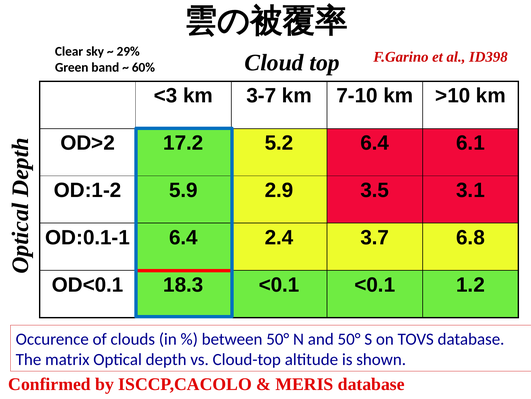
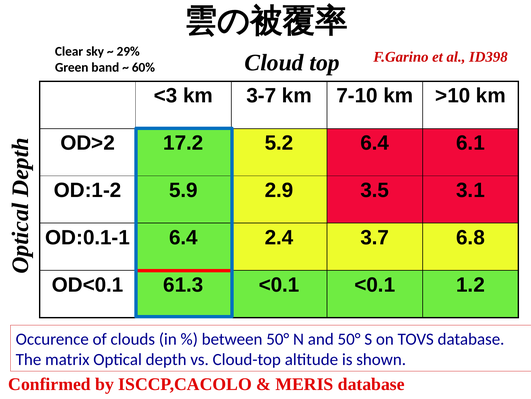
18.3: 18.3 -> 61.3
